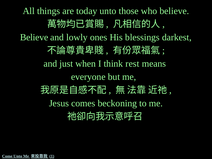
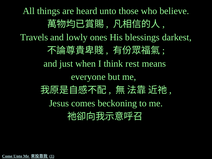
today: today -> heard
Believe at (34, 37): Believe -> Travels
